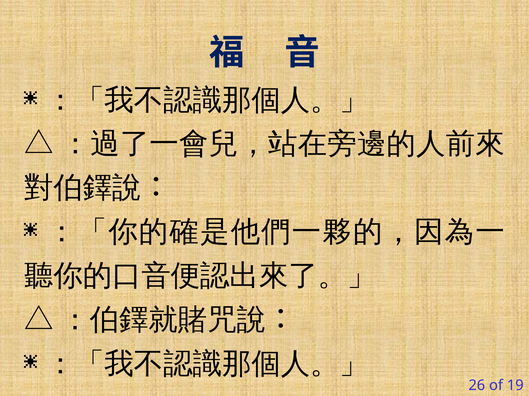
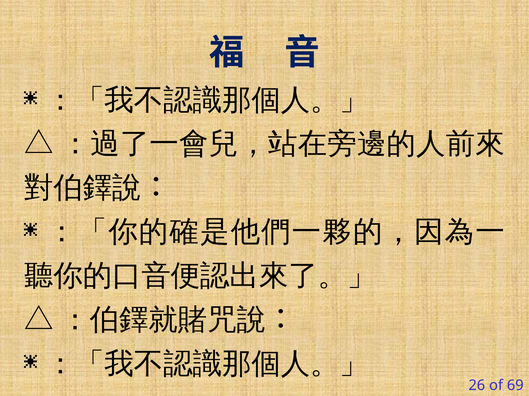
19: 19 -> 69
